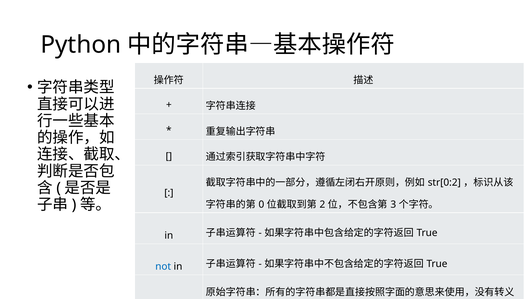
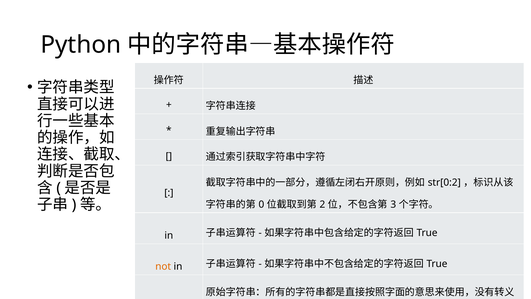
not colour: blue -> orange
